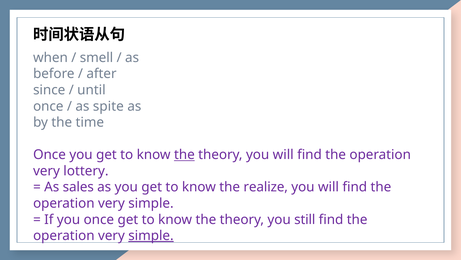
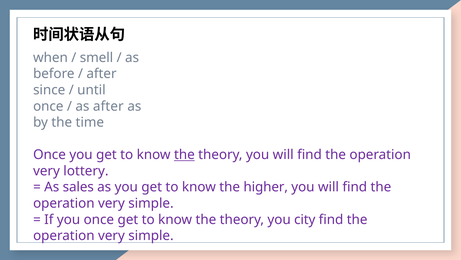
as spite: spite -> after
realize: realize -> higher
still: still -> city
simple at (151, 235) underline: present -> none
